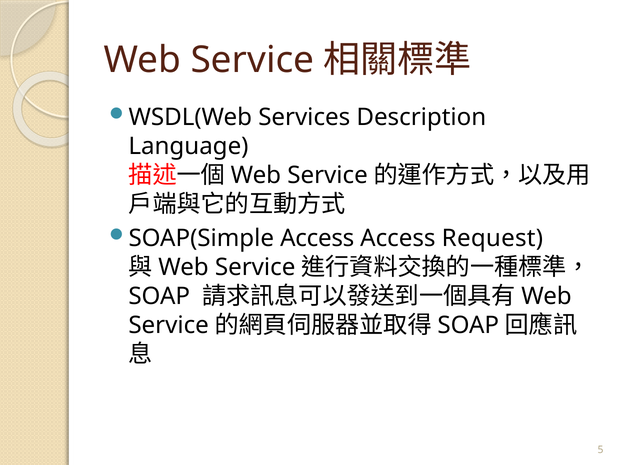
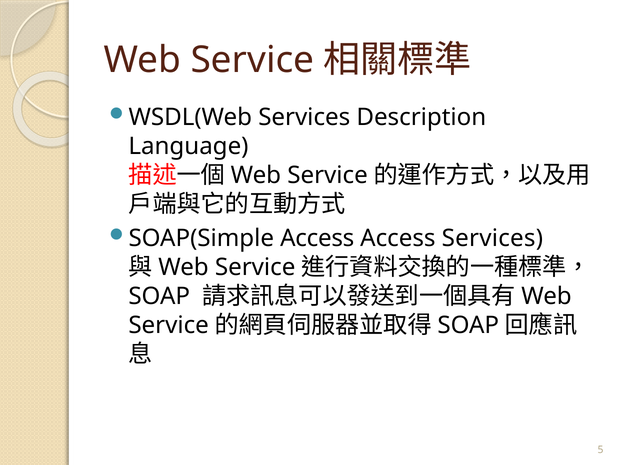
Access Request: Request -> Services
